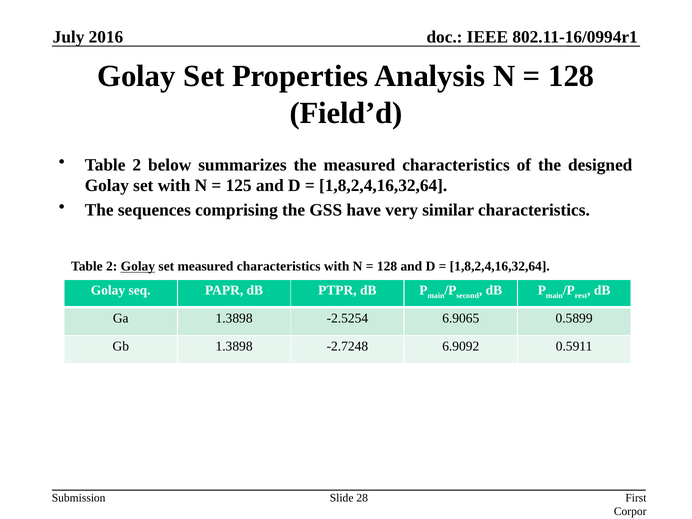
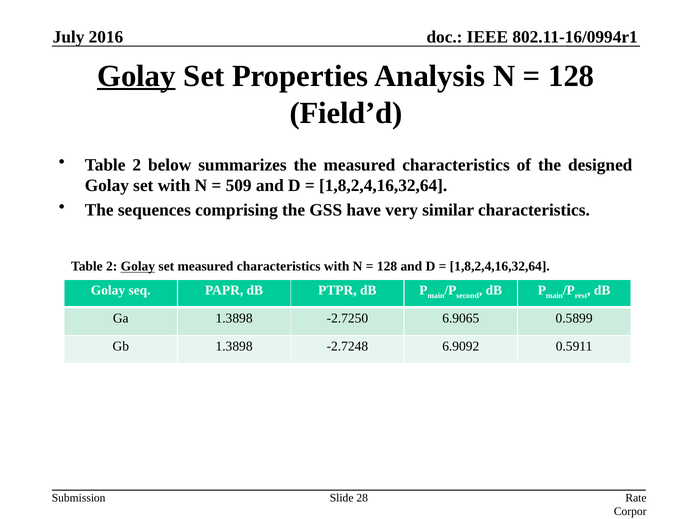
Golay at (136, 76) underline: none -> present
125: 125 -> 509
-2.5254: -2.5254 -> -2.7250
First: First -> Rate
